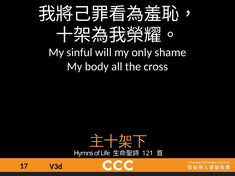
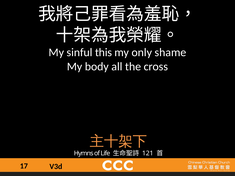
will: will -> this
